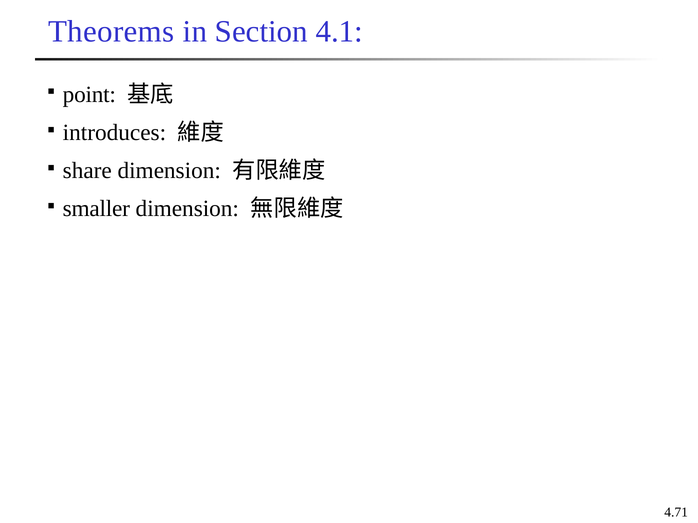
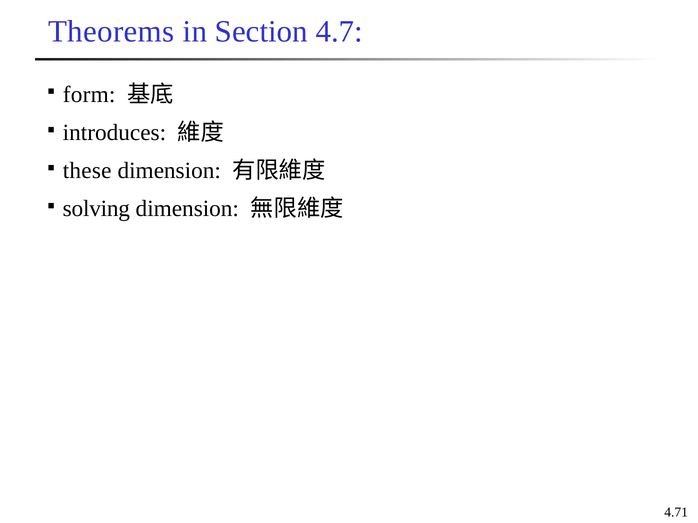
4.1: 4.1 -> 4.7
point: point -> form
share: share -> these
smaller: smaller -> solving
